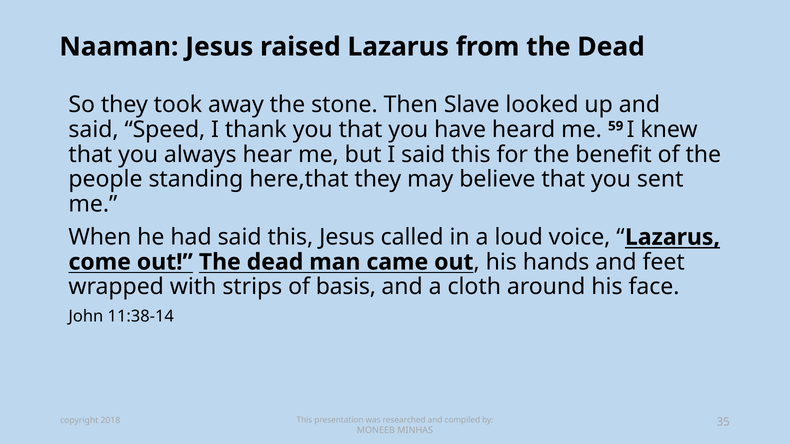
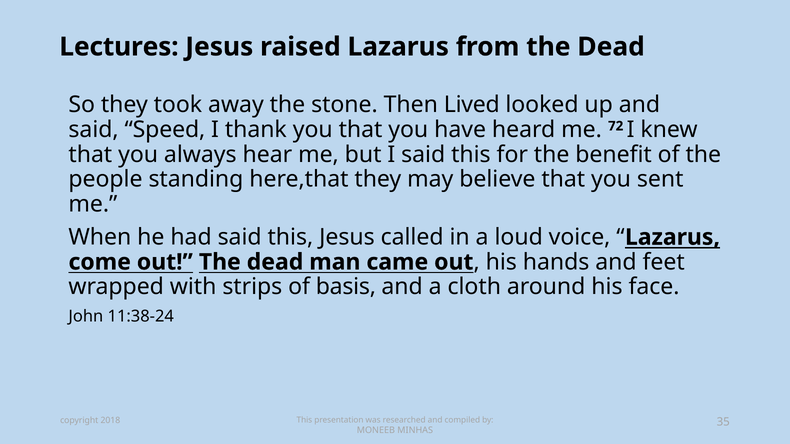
Naaman: Naaman -> Lectures
Slave: Slave -> Lived
59: 59 -> 72
11:38-14: 11:38-14 -> 11:38-24
